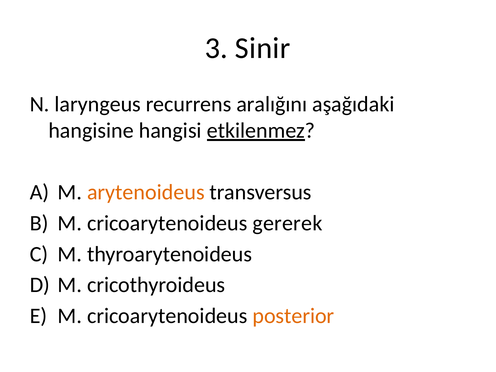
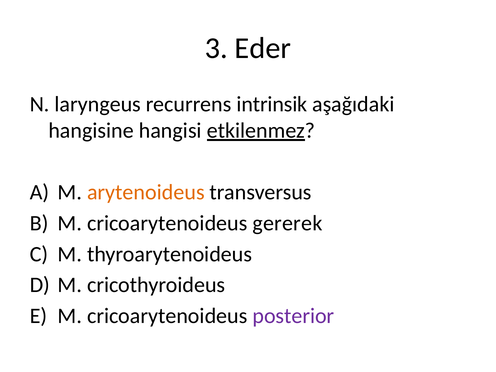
Sinir: Sinir -> Eder
aralığını: aralığını -> intrinsik
posterior colour: orange -> purple
